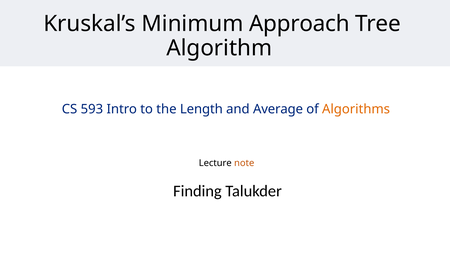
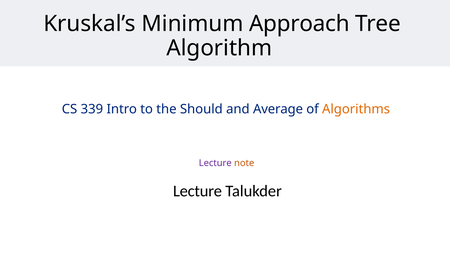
593: 593 -> 339
Length: Length -> Should
Lecture at (215, 163) colour: black -> purple
Finding at (197, 191): Finding -> Lecture
